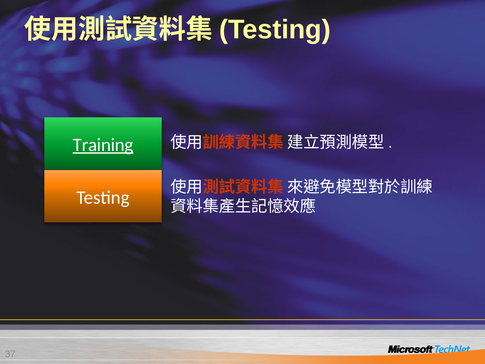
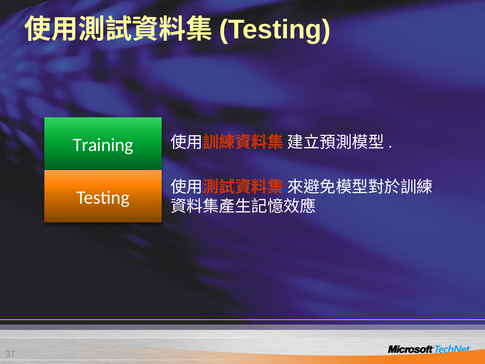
Training underline: present -> none
